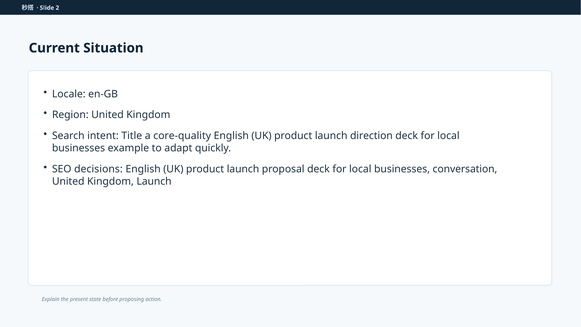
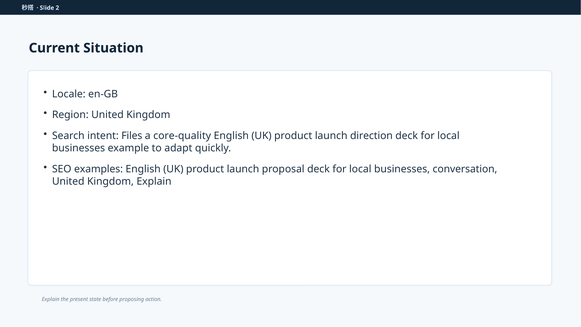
Title: Title -> Files
decisions: decisions -> examples
Kingdom Launch: Launch -> Explain
